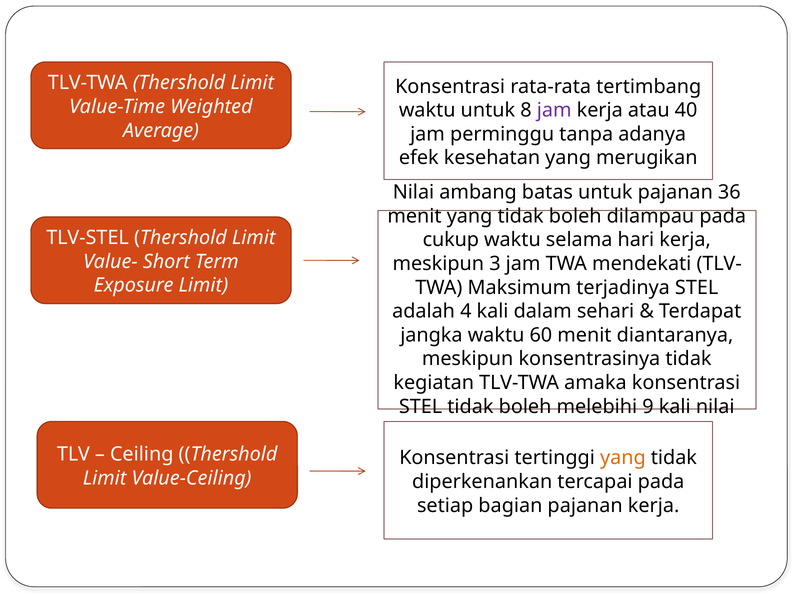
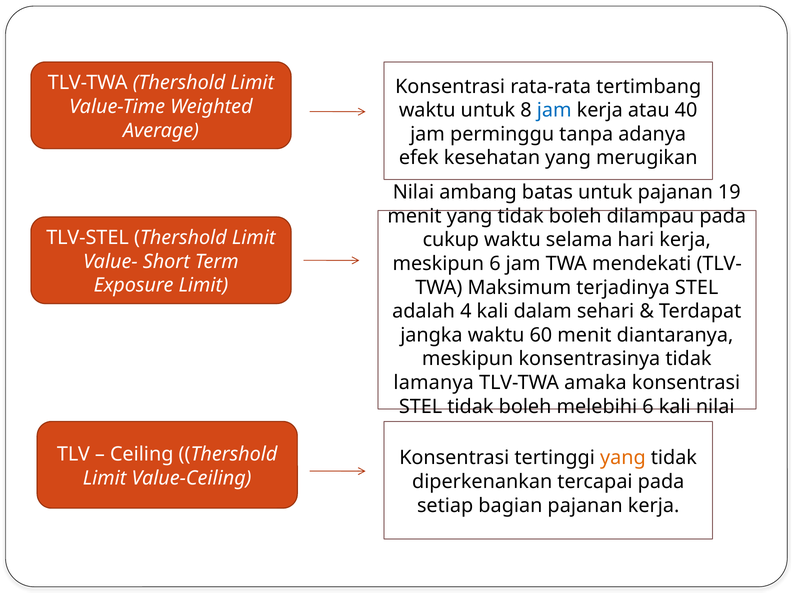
jam at (554, 110) colour: purple -> blue
36: 36 -> 19
meskipun 3: 3 -> 6
kegiatan: kegiatan -> lamanya
melebihi 9: 9 -> 6
